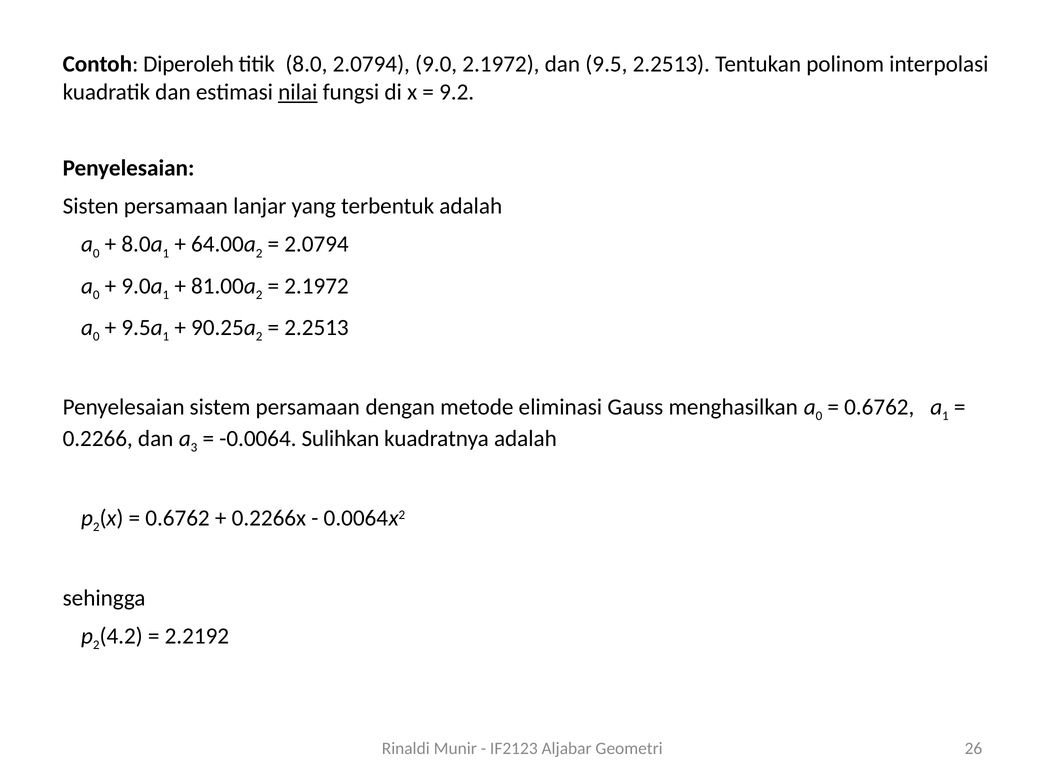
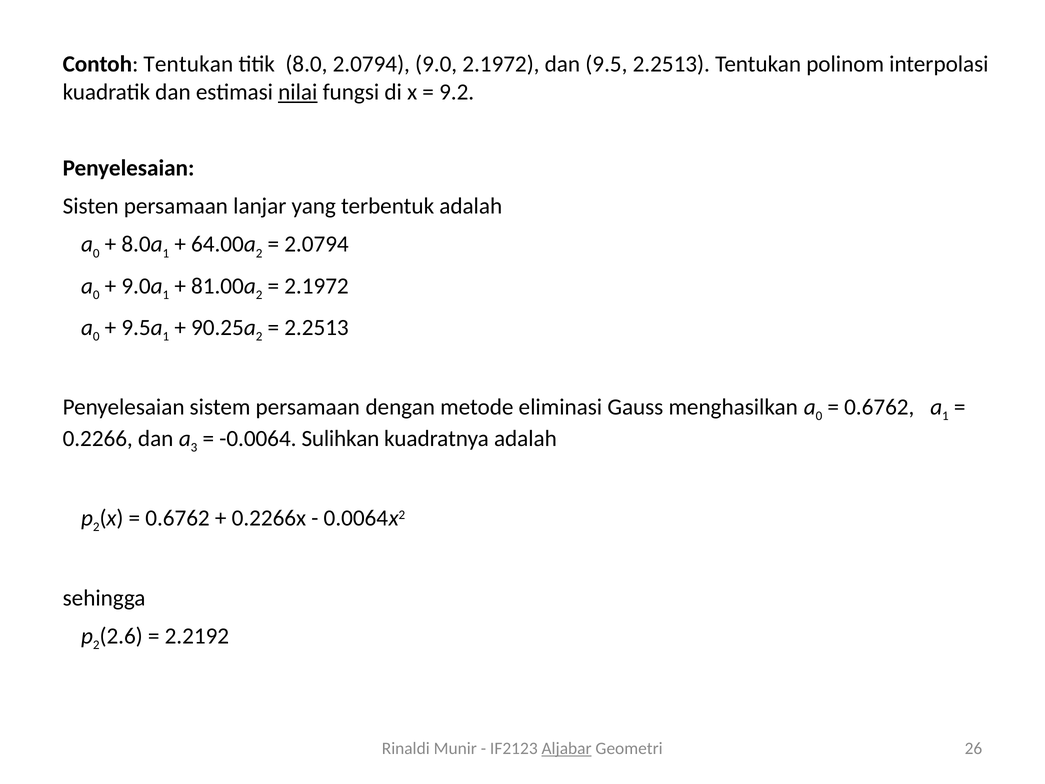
Contoh Diperoleh: Diperoleh -> Tentukan
4.2: 4.2 -> 2.6
Aljabar underline: none -> present
